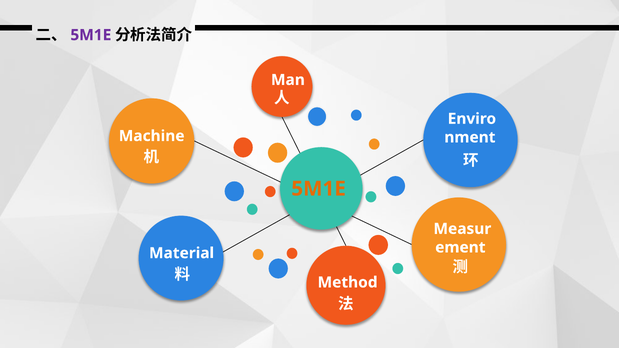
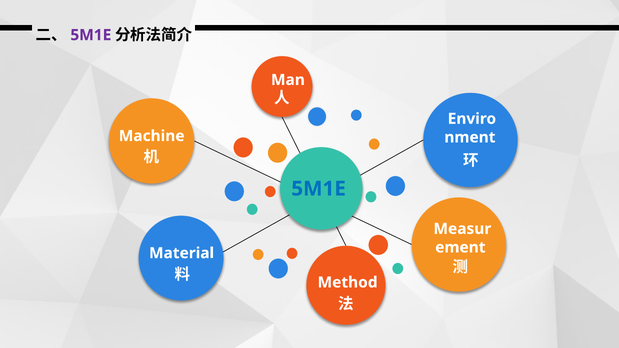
5M1E at (319, 189) colour: orange -> blue
